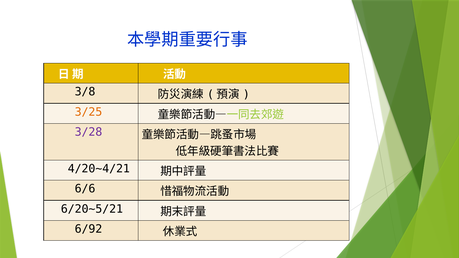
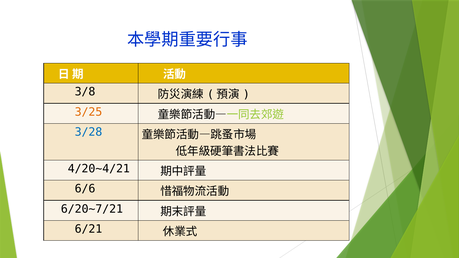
3/28 colour: purple -> blue
6/20~5/21: 6/20~5/21 -> 6/20~7/21
6/92: 6/92 -> 6/21
